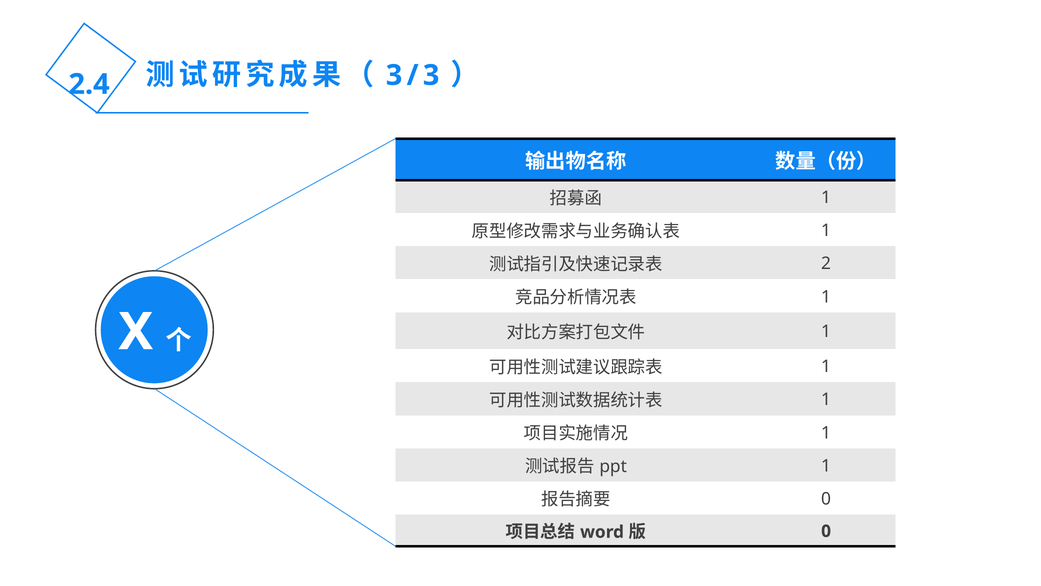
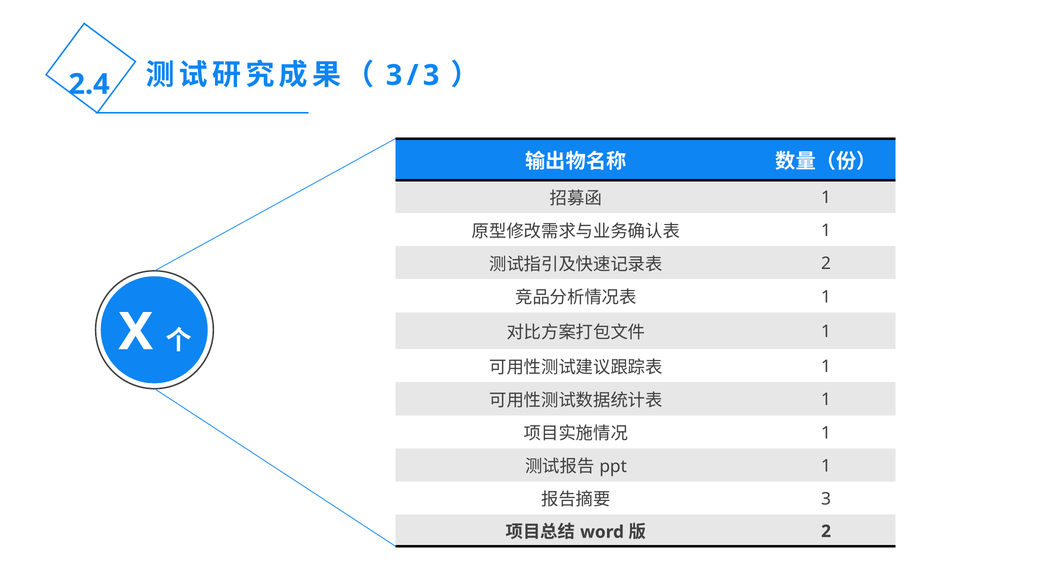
0 at (826, 499): 0 -> 3
0 at (826, 531): 0 -> 2
